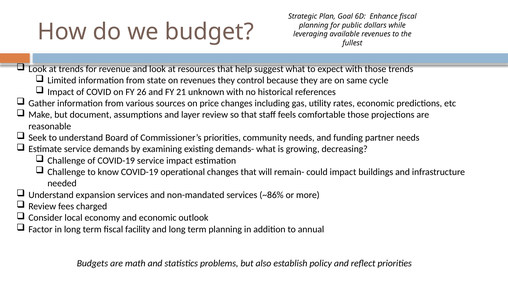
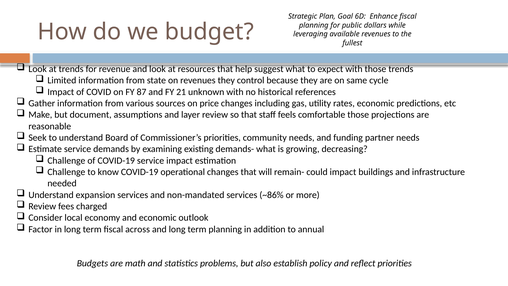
26: 26 -> 87
facility: facility -> across
